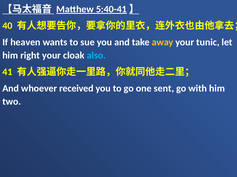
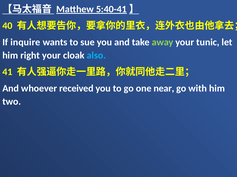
heaven: heaven -> inquire
away colour: yellow -> light green
sent: sent -> near
